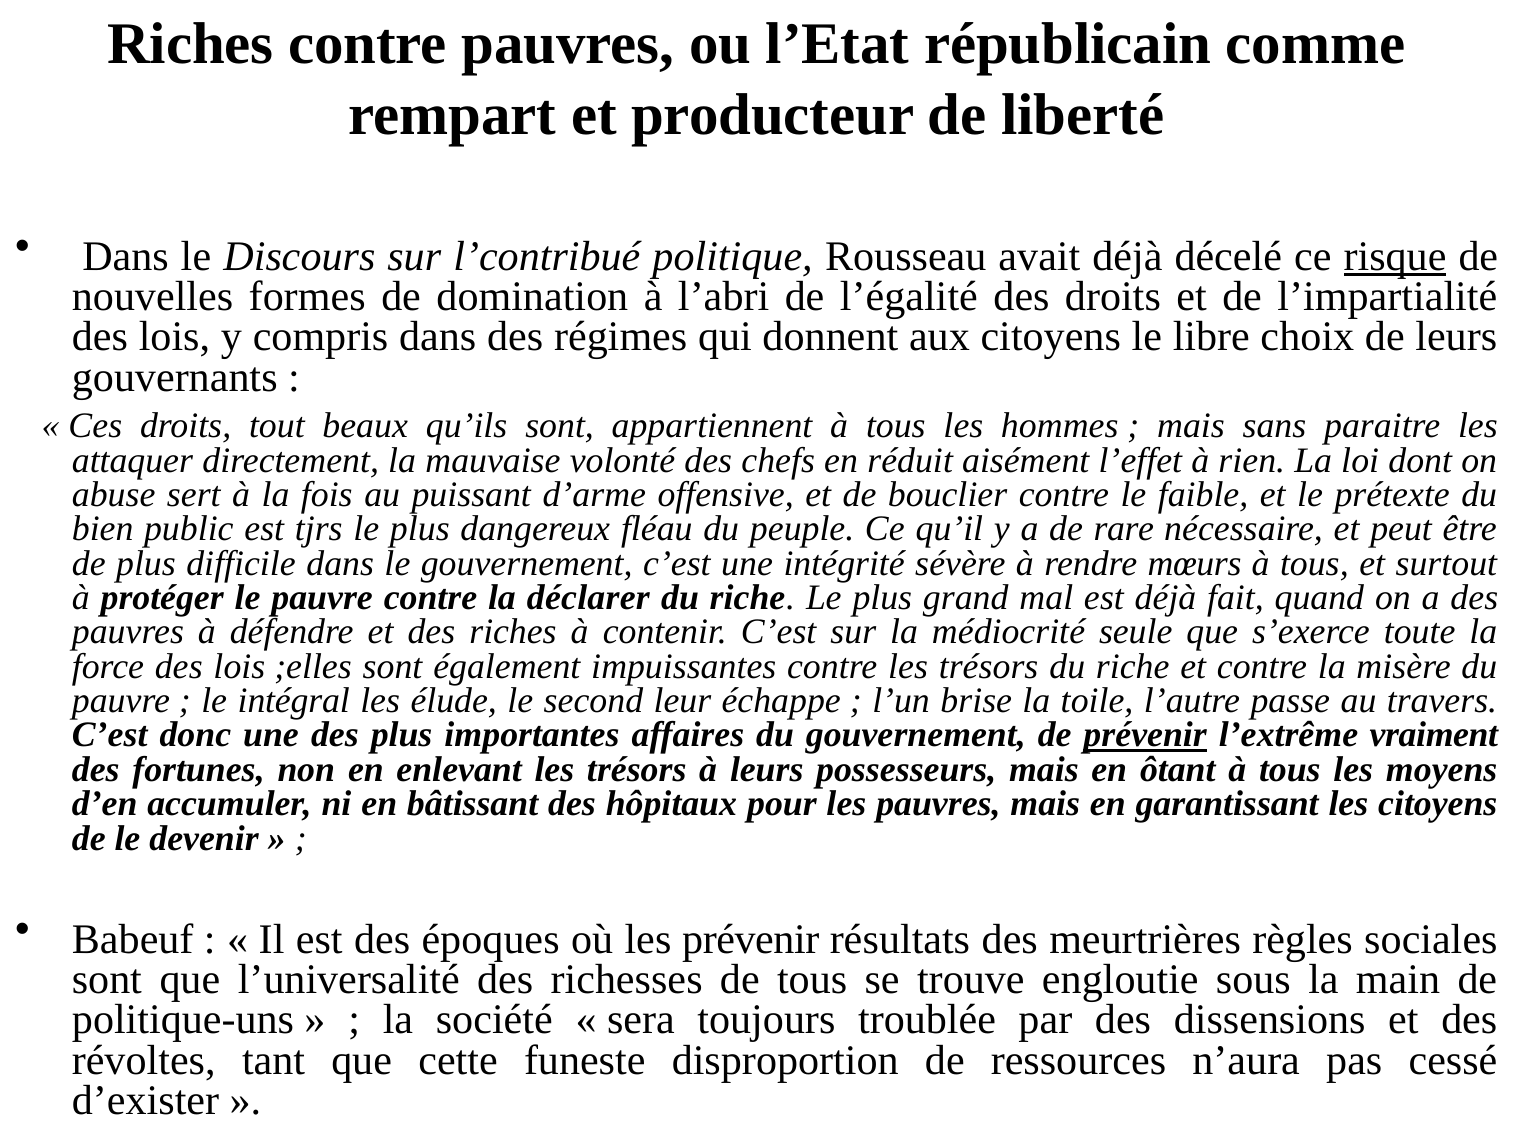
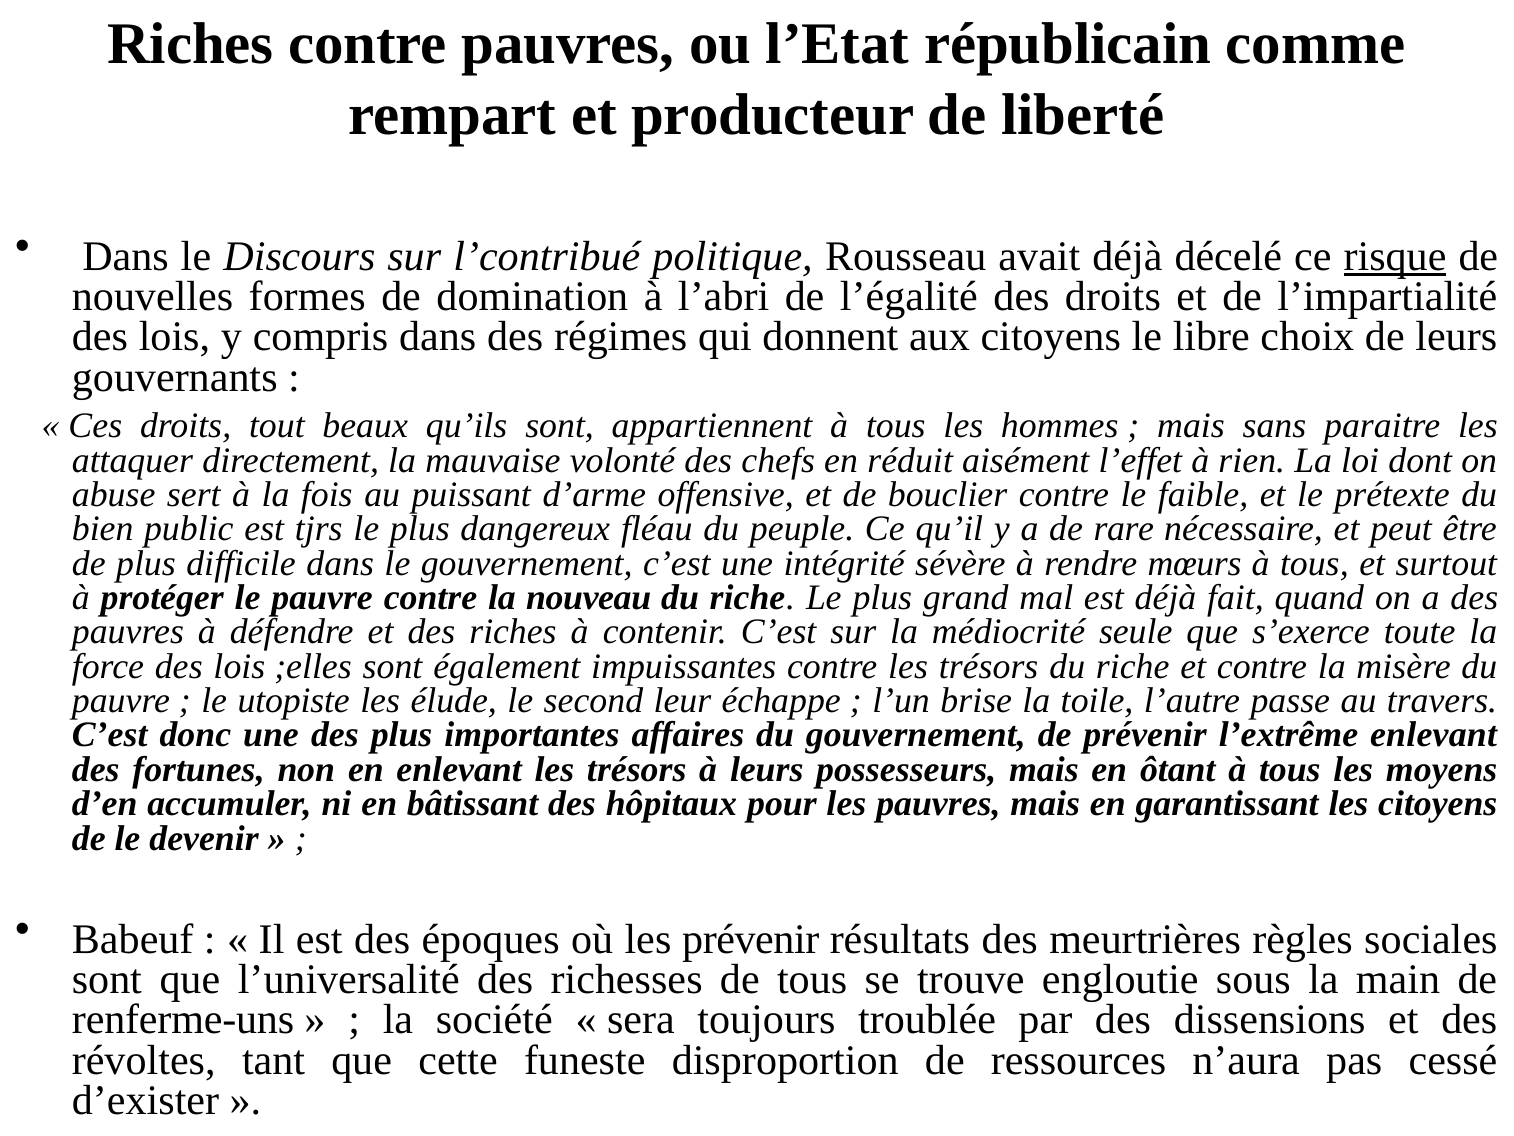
déclarer: déclarer -> nouveau
intégral: intégral -> utopiste
prévenir at (1145, 735) underline: present -> none
l’extrême vraiment: vraiment -> enlevant
politique-uns: politique-uns -> renferme-uns
